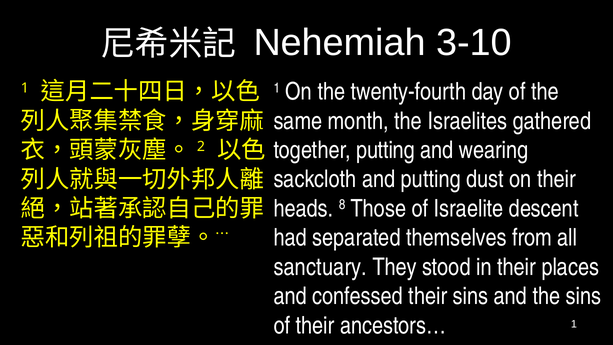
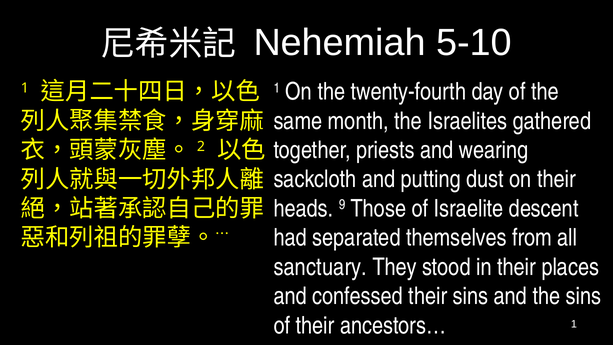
3-10: 3-10 -> 5-10
together putting: putting -> priests
8: 8 -> 9
